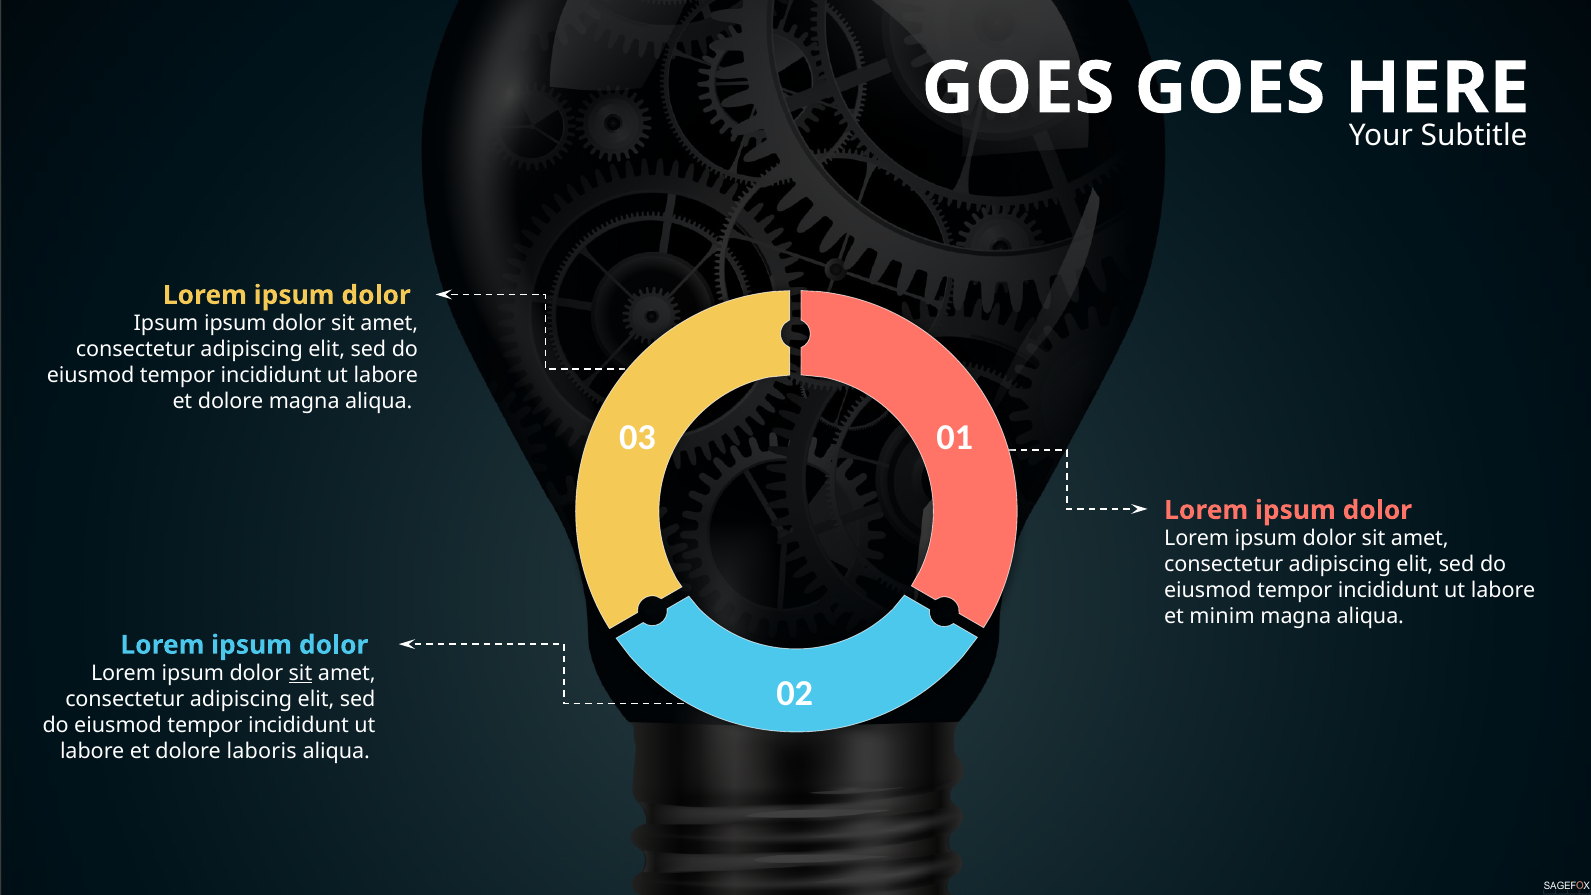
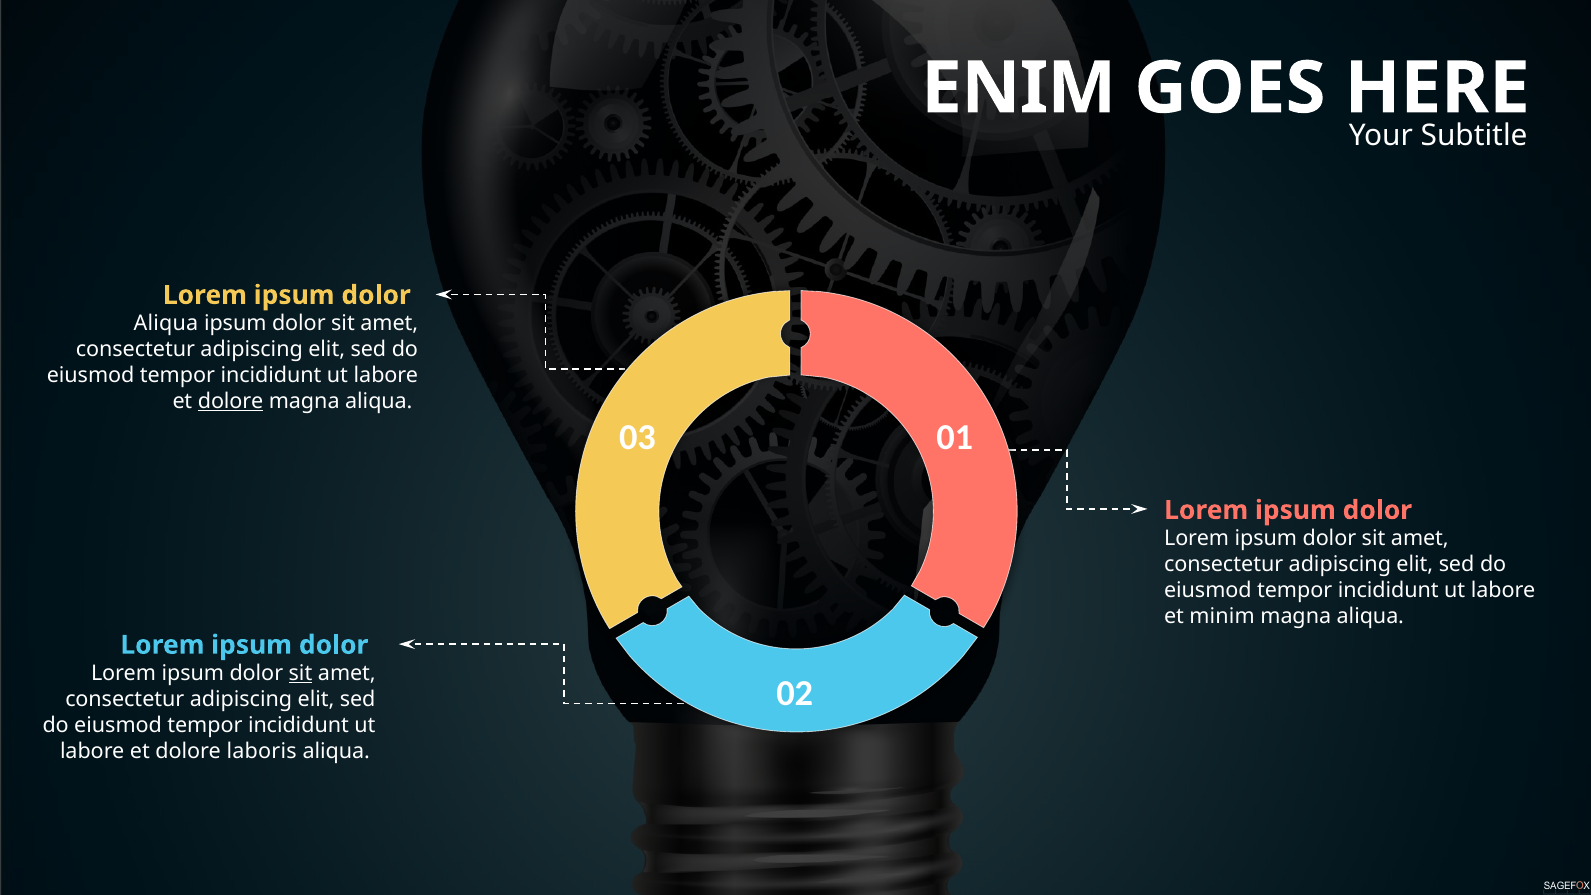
GOES at (1018, 88): GOES -> ENIM
Ipsum at (166, 324): Ipsum -> Aliqua
dolore at (231, 401) underline: none -> present
